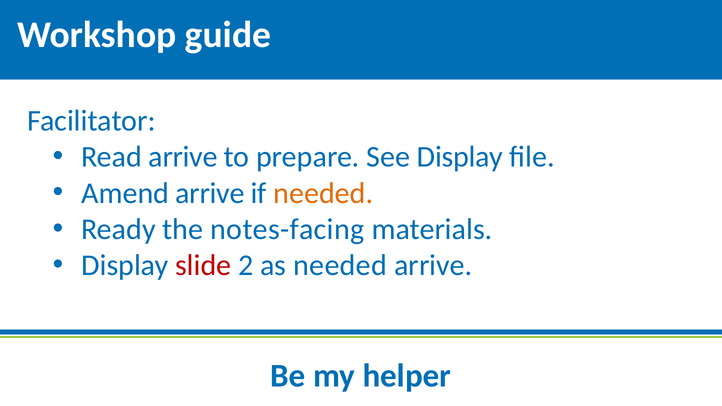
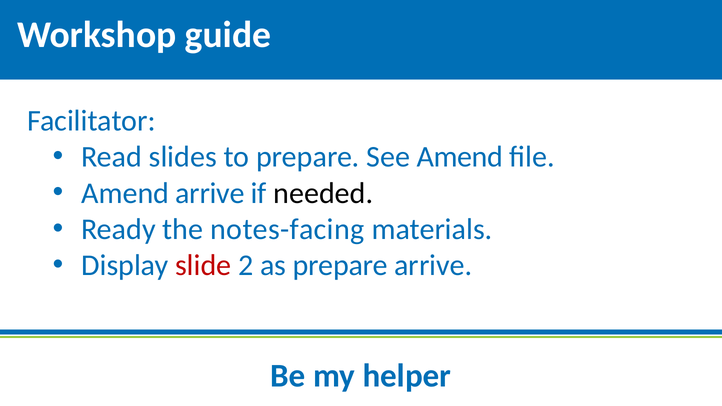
Read arrive: arrive -> slides
See Display: Display -> Amend
needed at (323, 193) colour: orange -> black
as needed: needed -> prepare
